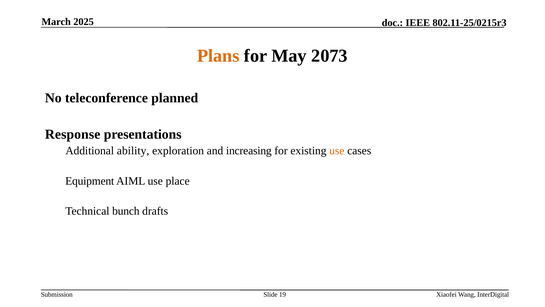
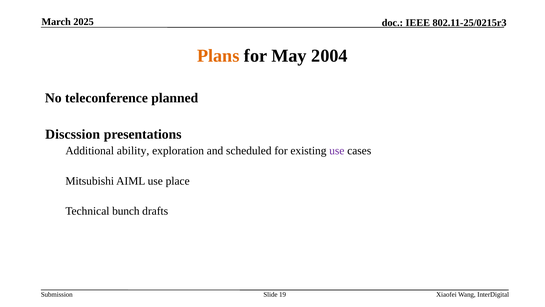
2073: 2073 -> 2004
Response: Response -> Discssion
increasing: increasing -> scheduled
use at (337, 150) colour: orange -> purple
Equipment: Equipment -> Mitsubishi
